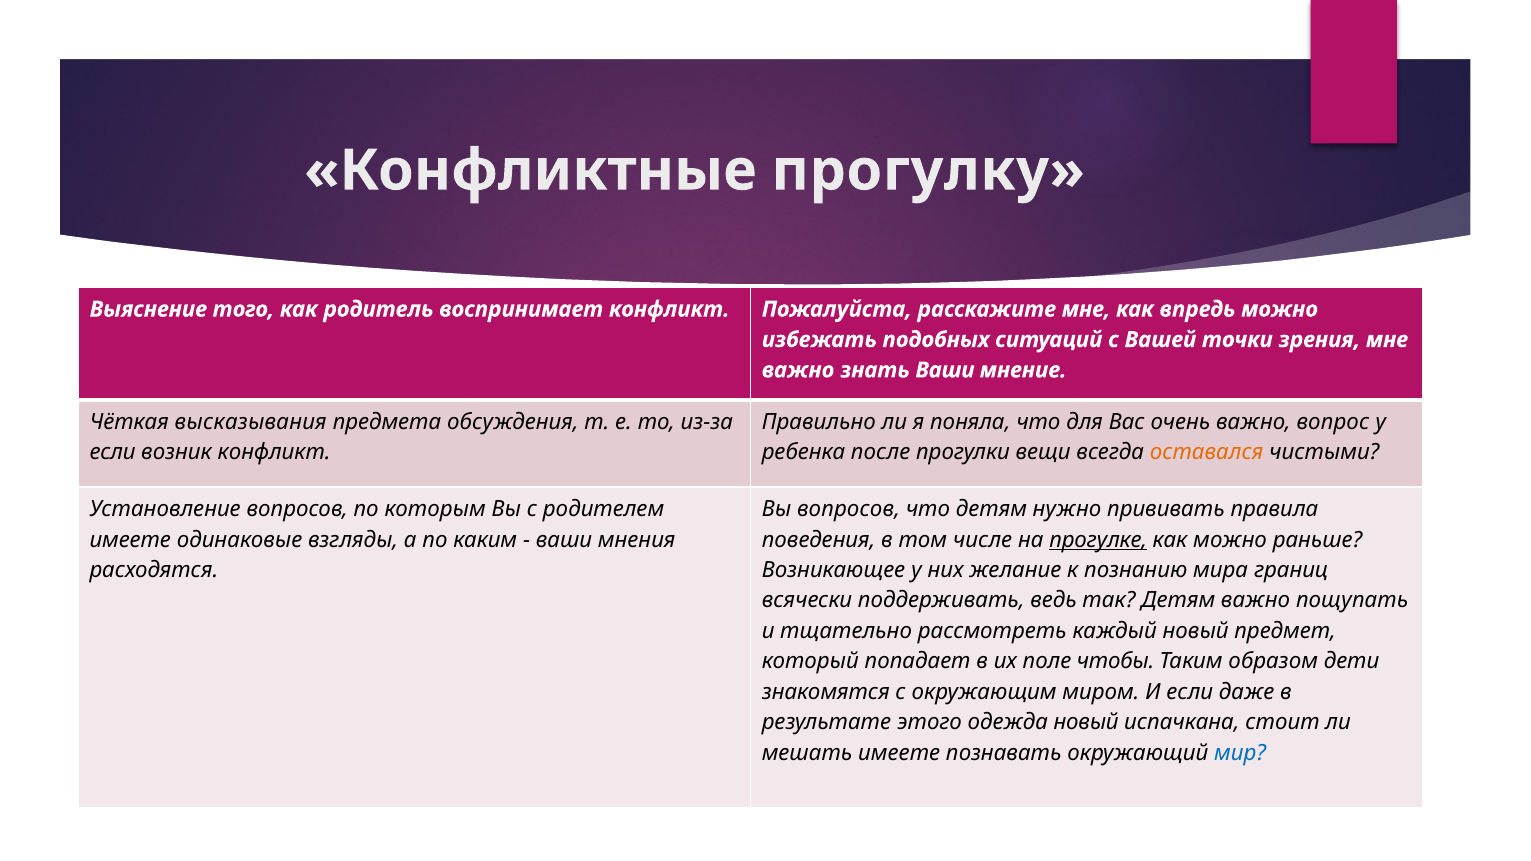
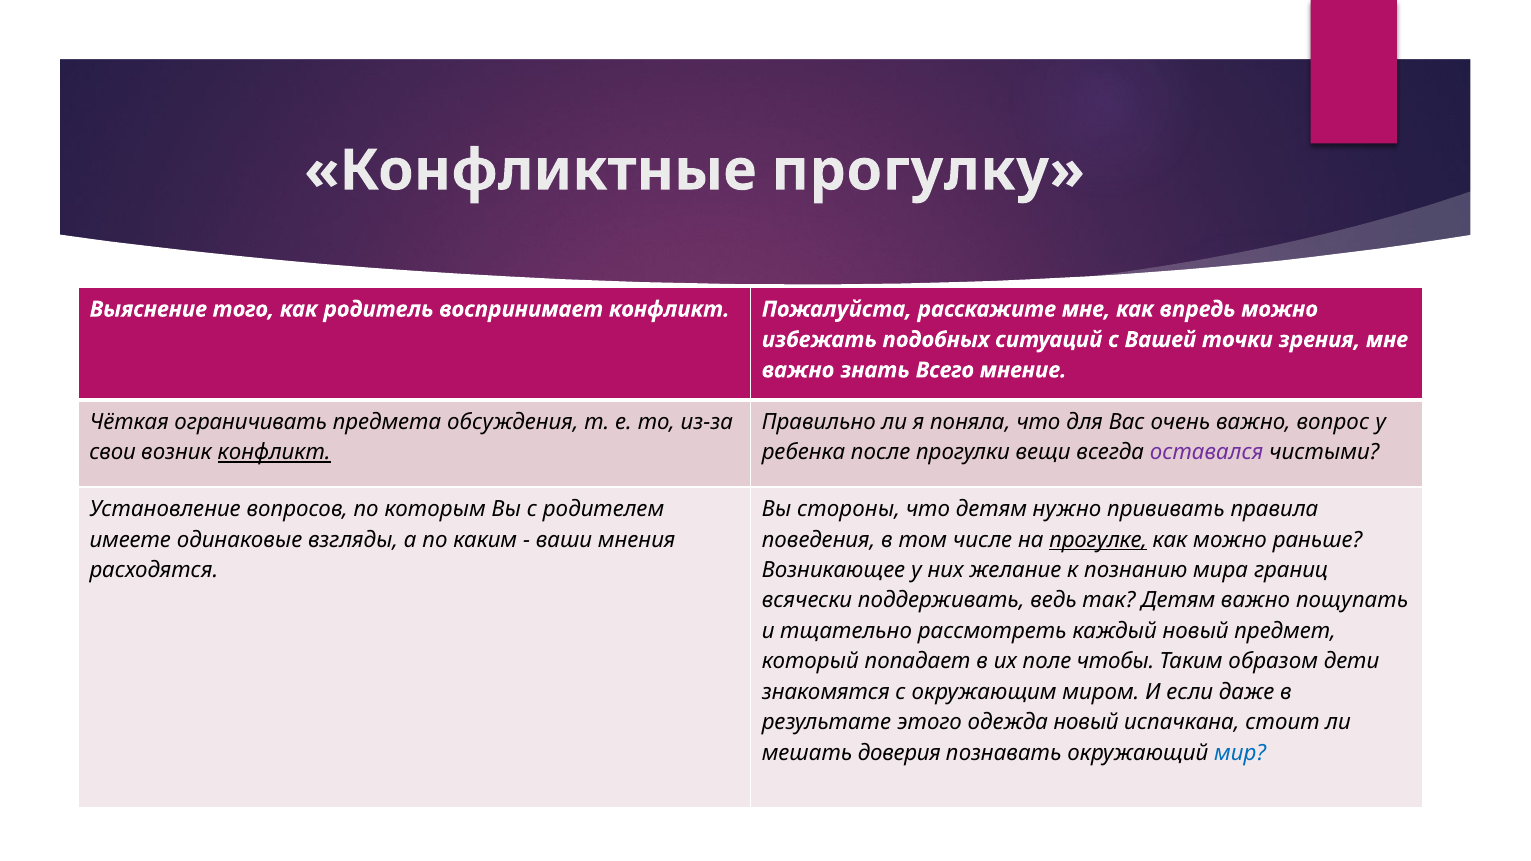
знать Ваши: Ваши -> Всего
высказывания: высказывания -> ограничивать
если at (113, 453): если -> свои
конфликт at (274, 453) underline: none -> present
оставался colour: orange -> purple
Вы вопросов: вопросов -> стороны
мешать имеете: имеете -> доверия
